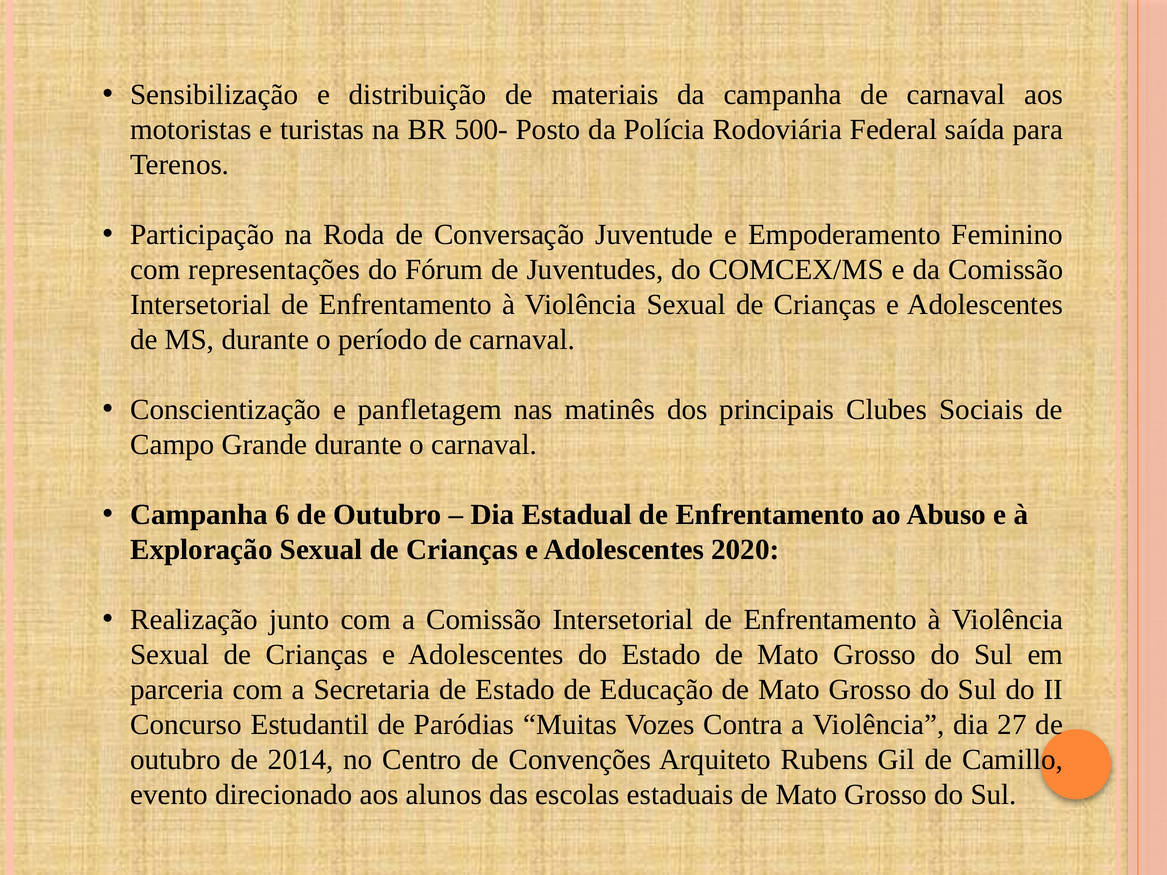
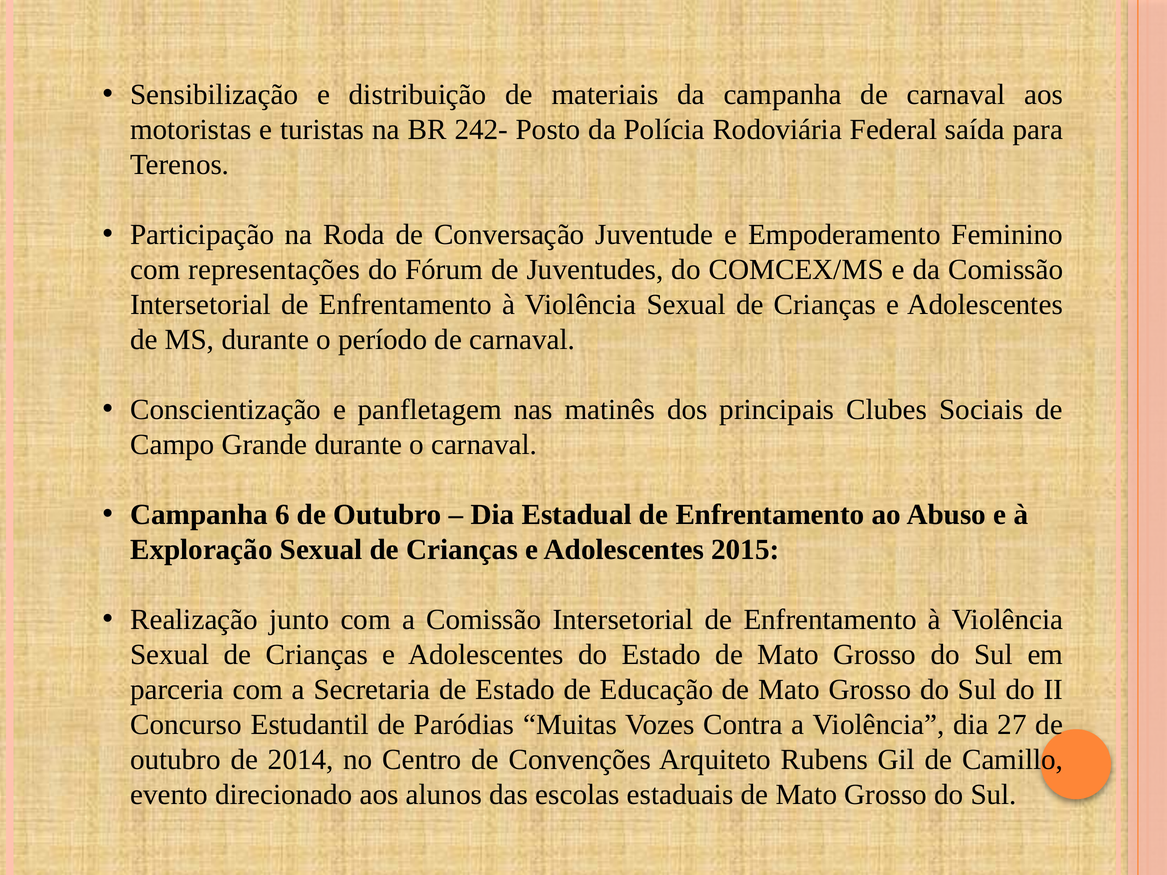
500-: 500- -> 242-
2020: 2020 -> 2015
